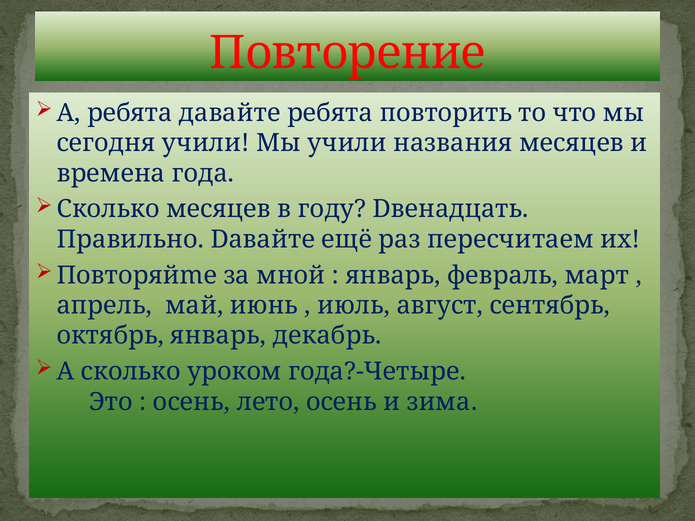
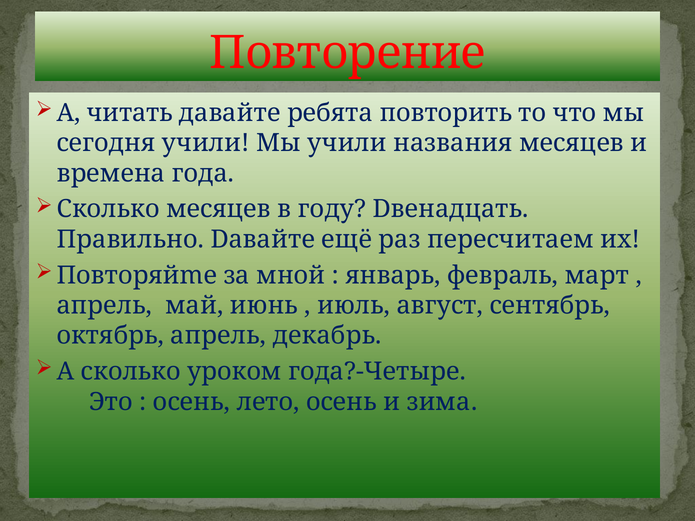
А ребята: ребята -> читать
октябрь январь: январь -> апрель
